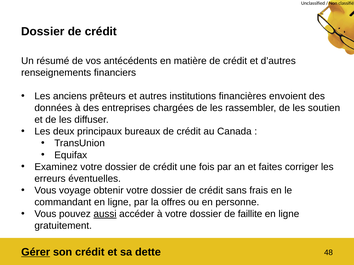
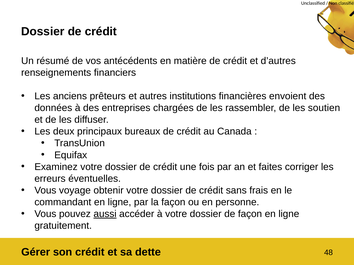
la offres: offres -> façon
de faillite: faillite -> façon
Gérer underline: present -> none
